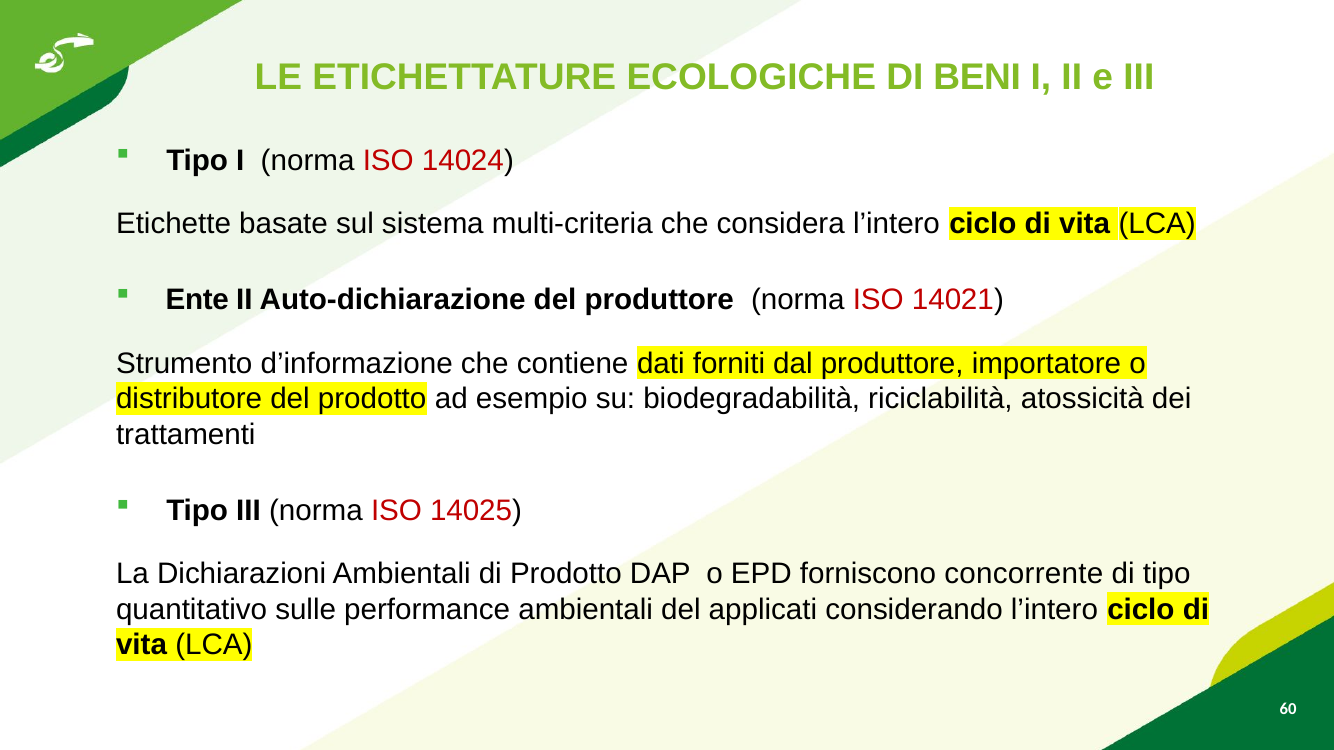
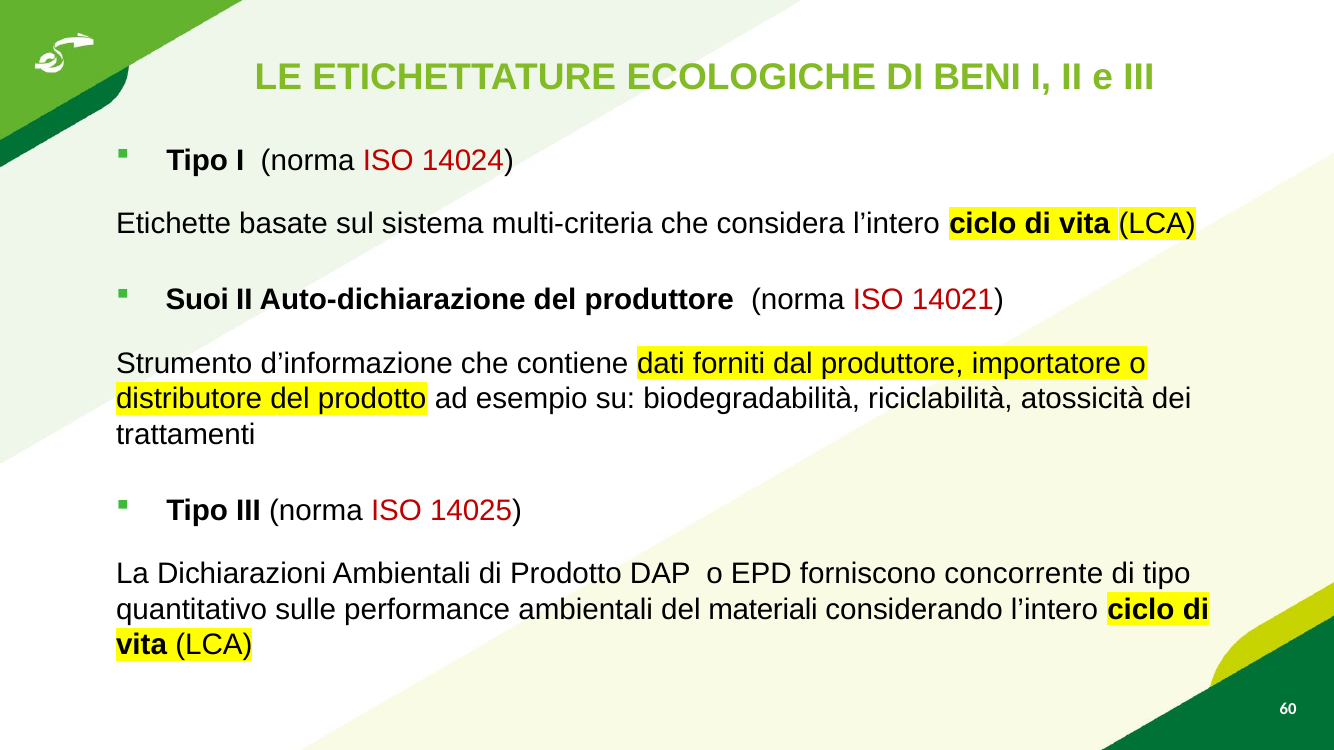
Ente: Ente -> Suoi
applicati: applicati -> materiali
